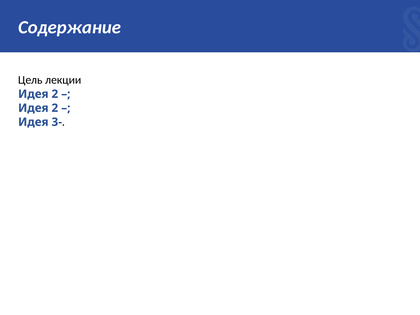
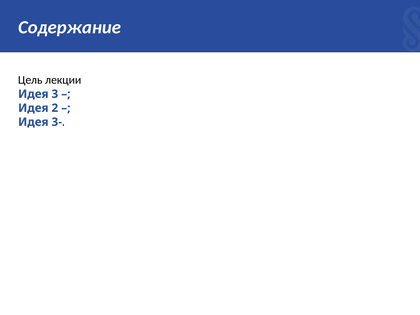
2 at (55, 94): 2 -> 3
